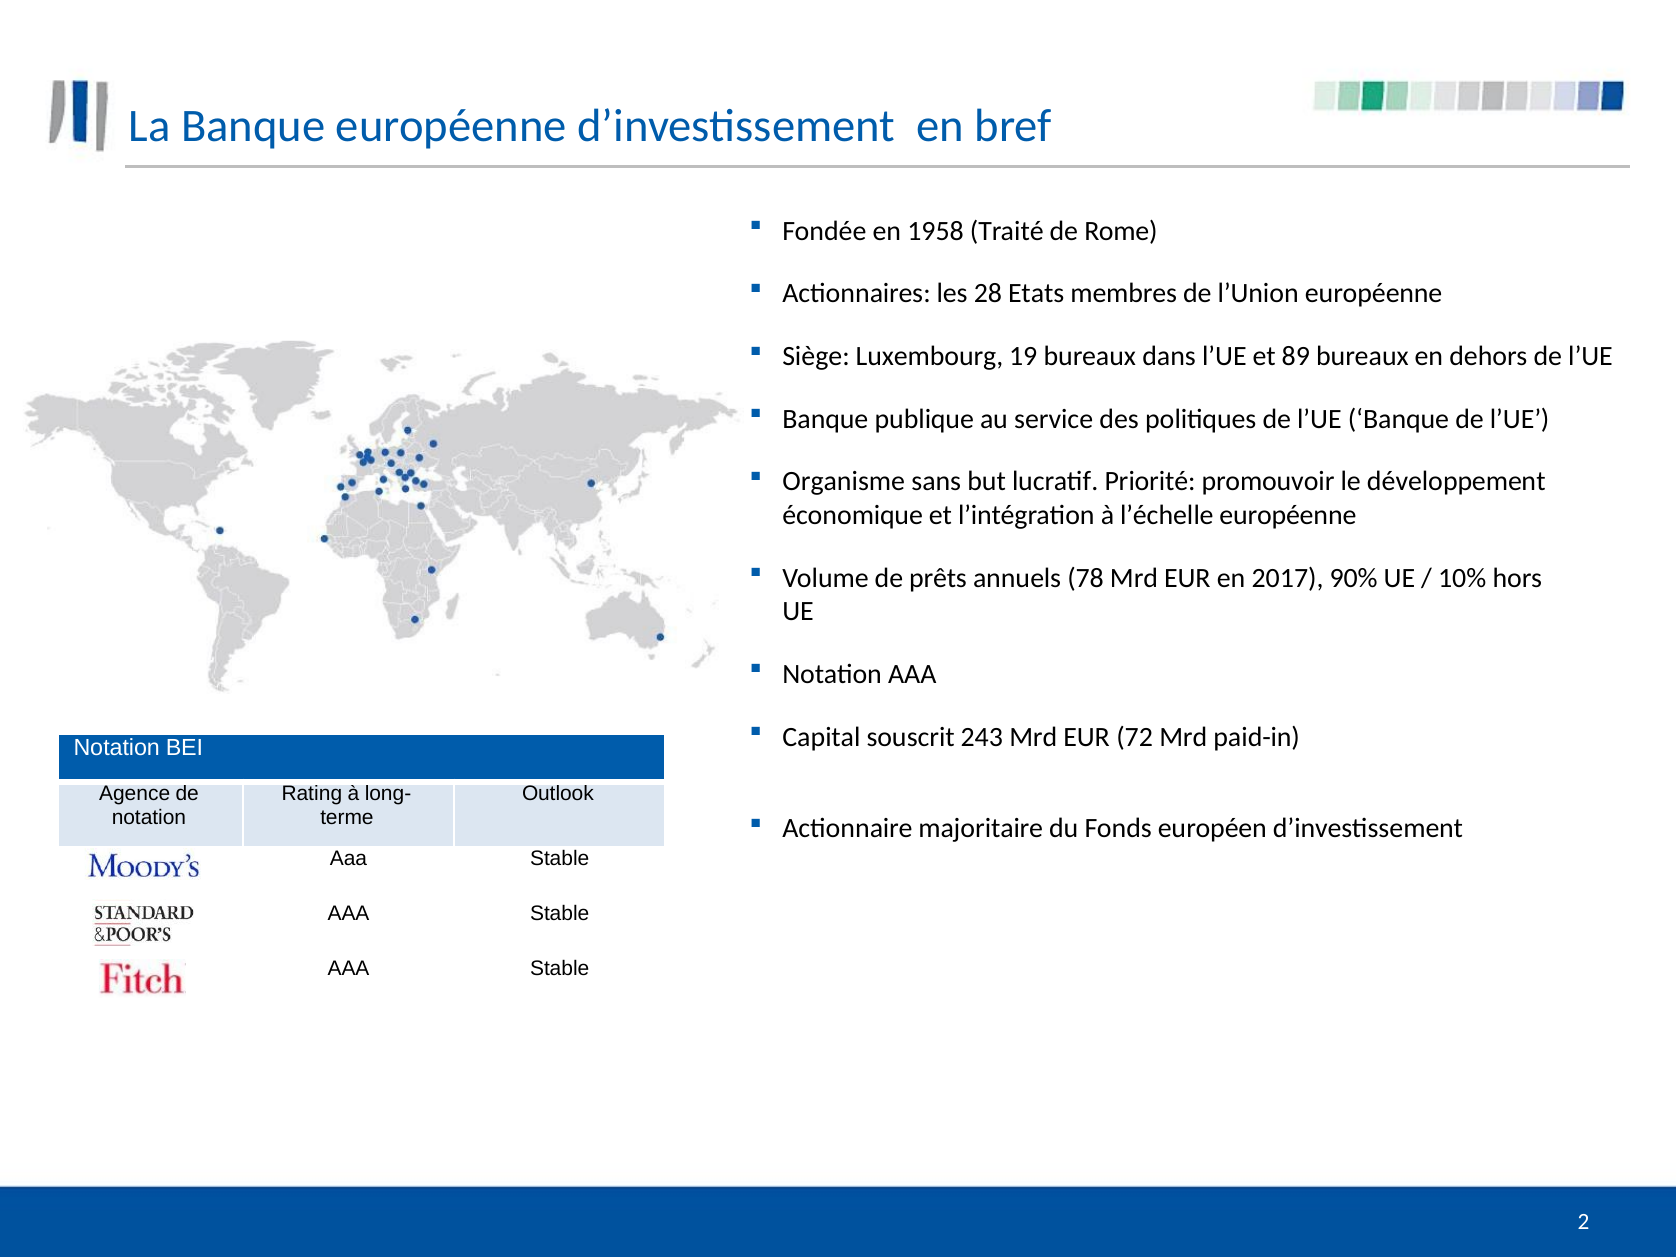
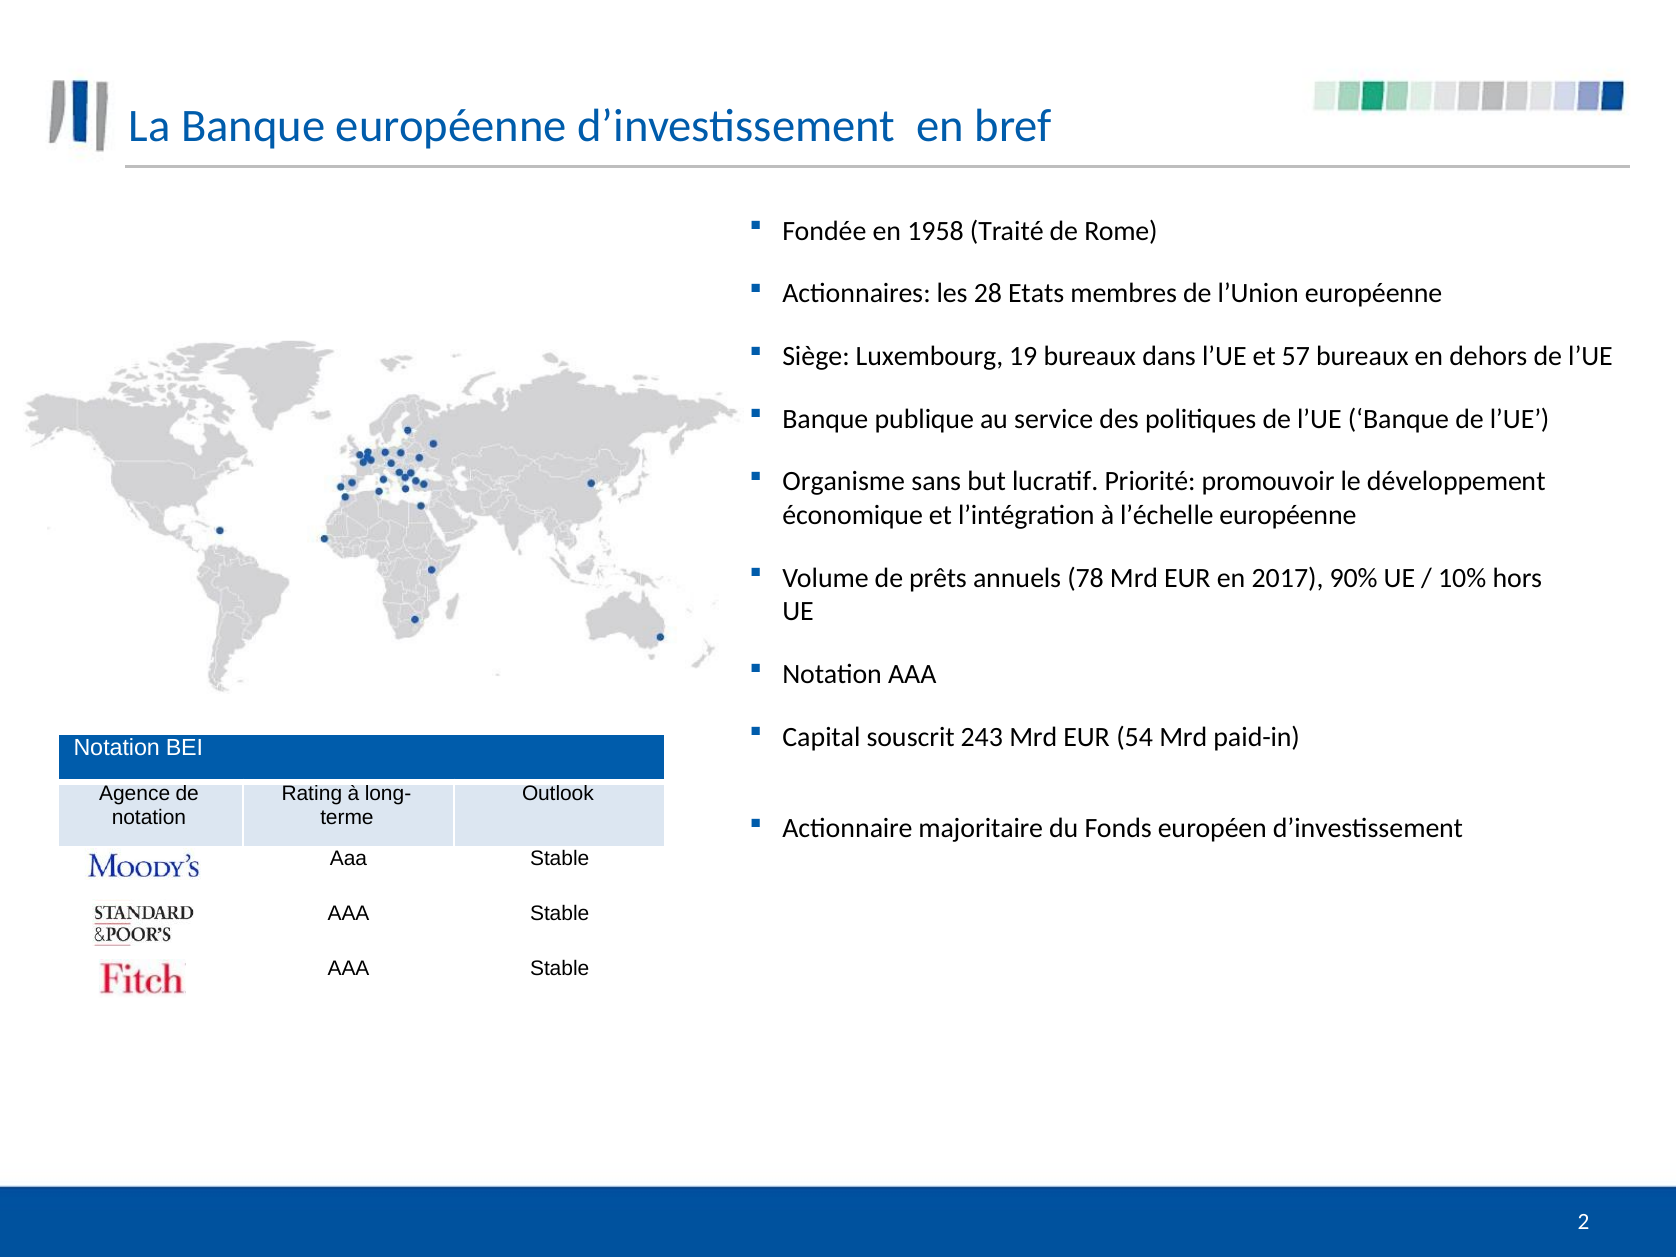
89: 89 -> 57
72: 72 -> 54
